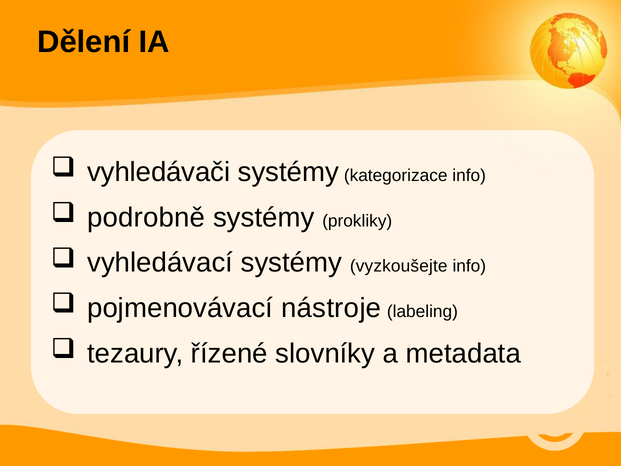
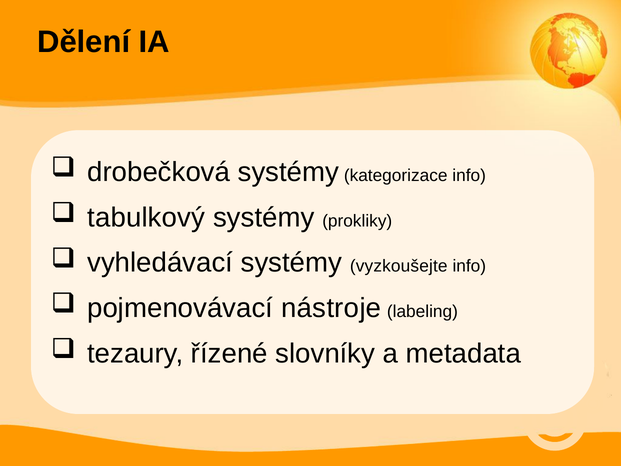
vyhledávači: vyhledávači -> drobečková
podrobně: podrobně -> tabulkový
